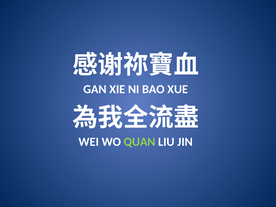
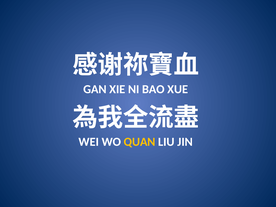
QUAN colour: light green -> yellow
